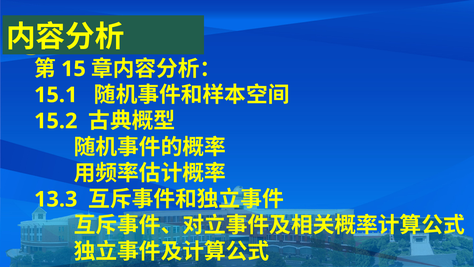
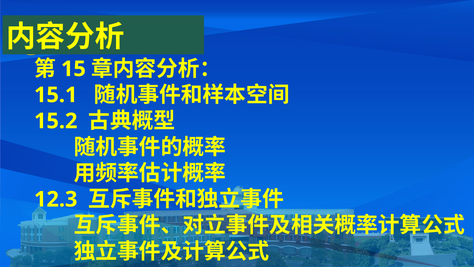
13.3: 13.3 -> 12.3
